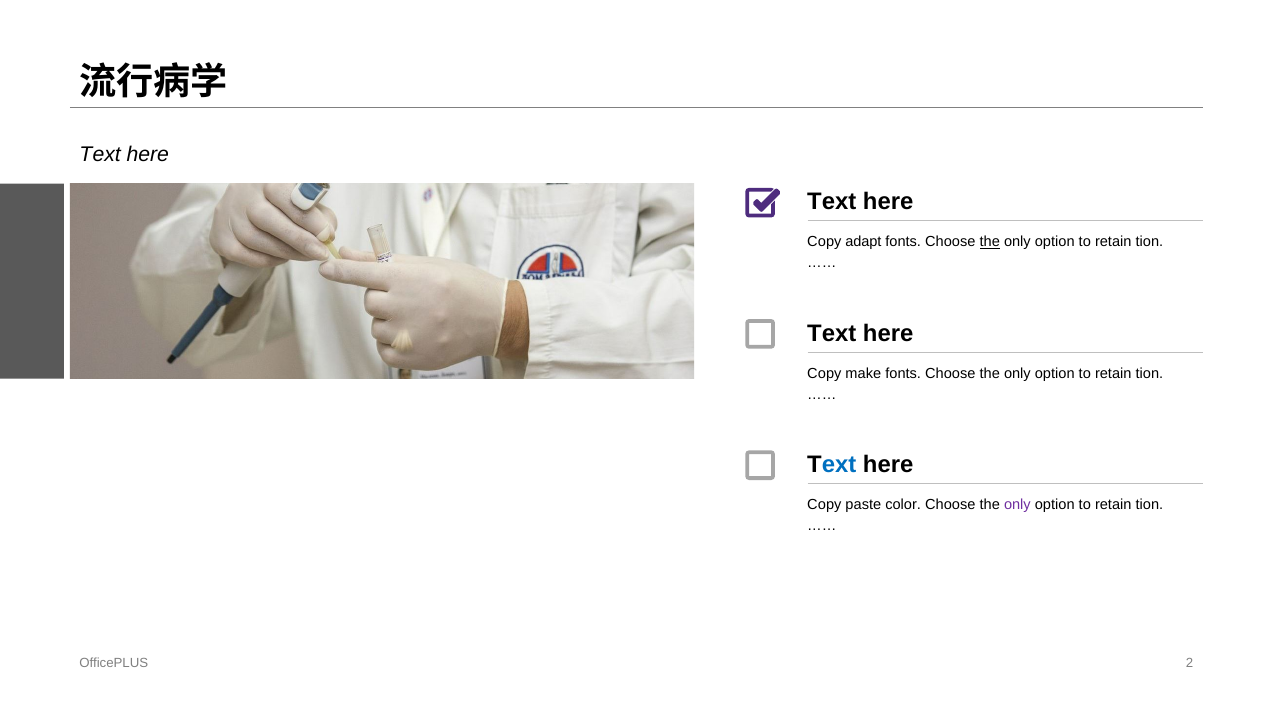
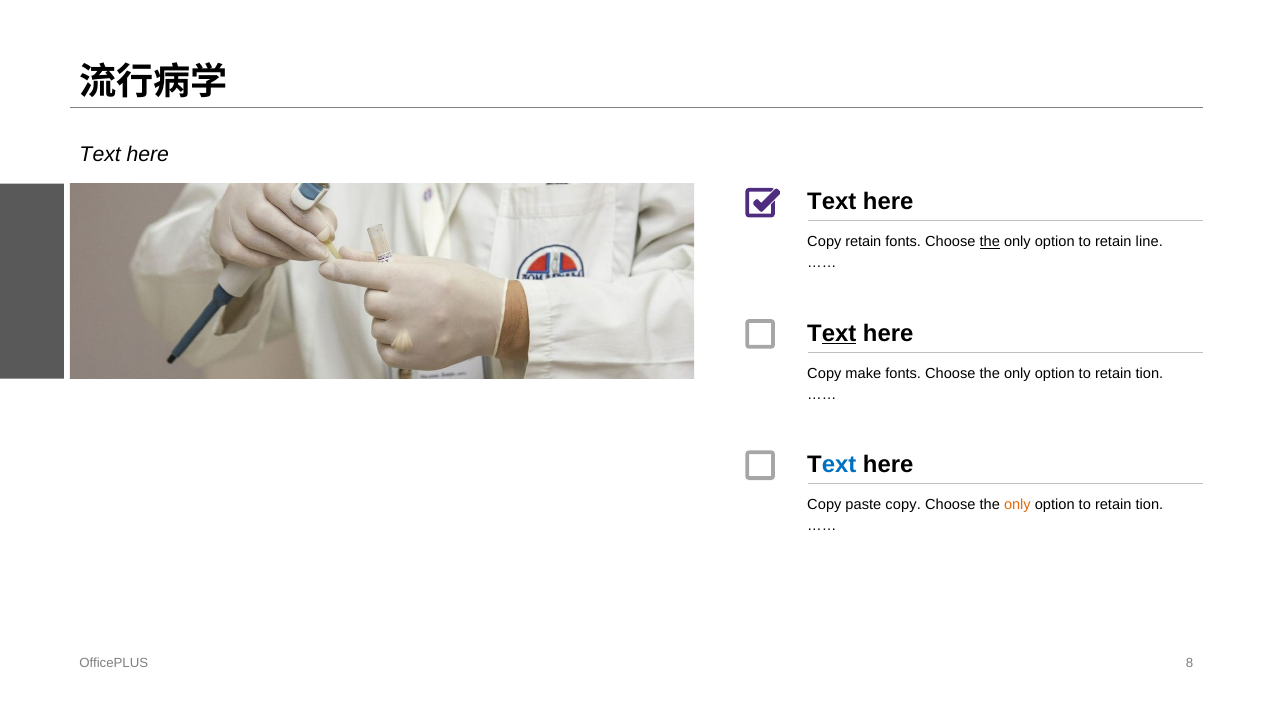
opy adapt: adapt -> retain
tion at (1149, 242): tion -> line
ext at (839, 333) underline: none -> present
color: color -> copy
only at (1017, 505) colour: purple -> orange
2: 2 -> 8
